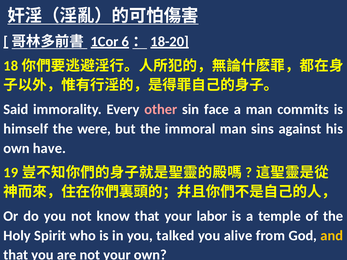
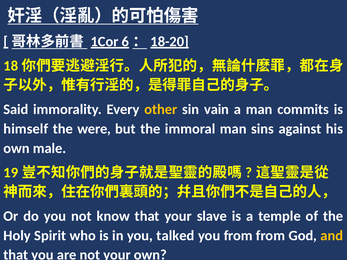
other colour: pink -> yellow
face: face -> vain
have: have -> male
labor: labor -> slave
you alive: alive -> from
